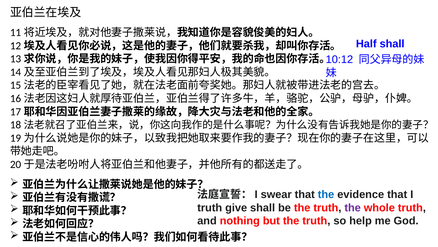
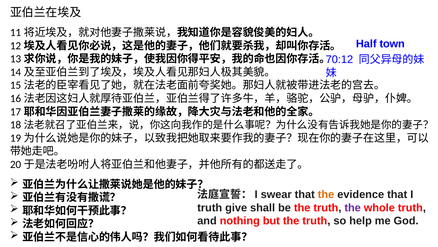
Half shall: shall -> town
10:12: 10:12 -> 70:12
the at (326, 194) colour: blue -> orange
